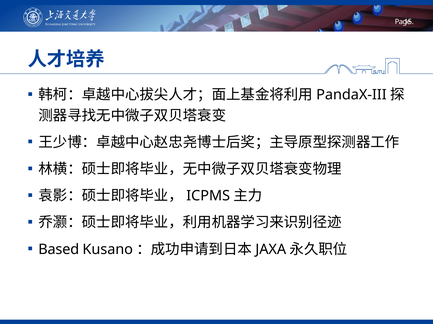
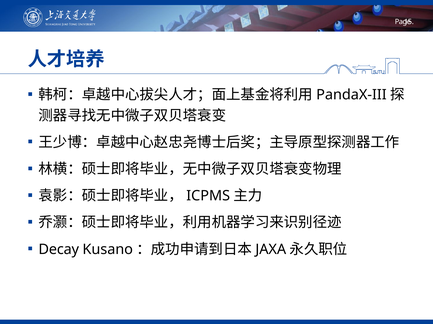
Based: Based -> Decay
